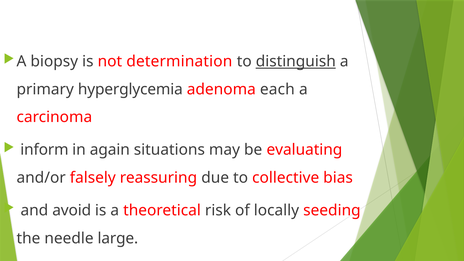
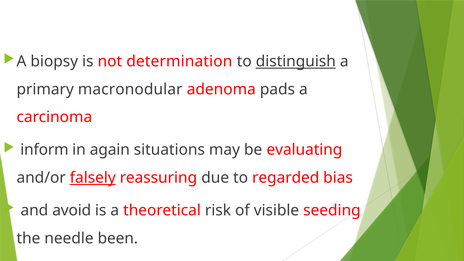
hyperglycemia: hyperglycemia -> macronodular
each: each -> pads
falsely underline: none -> present
collective: collective -> regarded
locally: locally -> visible
large: large -> been
